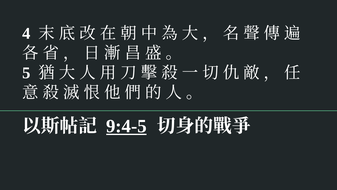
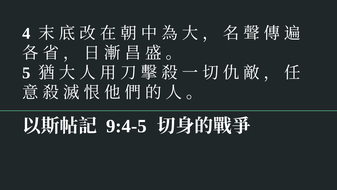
9:4-5 underline: present -> none
